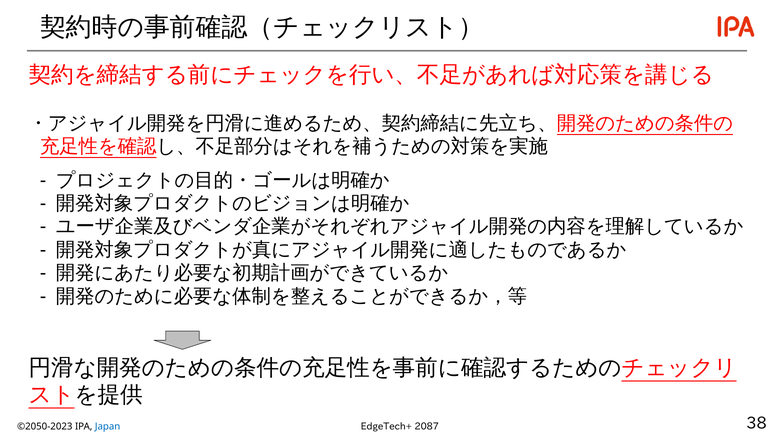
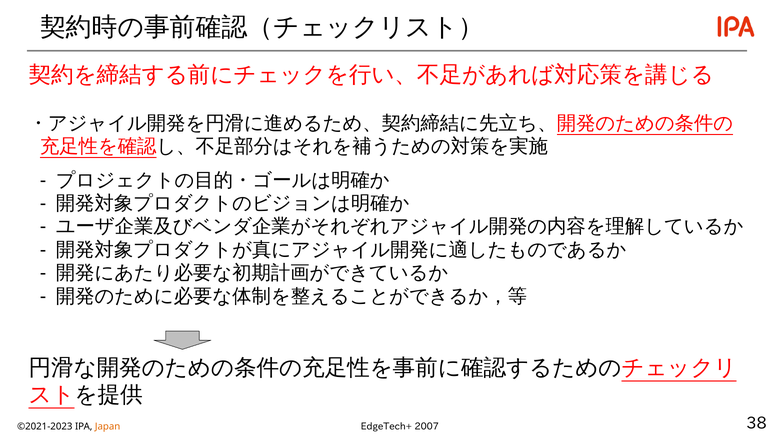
2087: 2087 -> 2007
©2050-2023: ©2050-2023 -> ©2021-2023
Japan colour: blue -> orange
